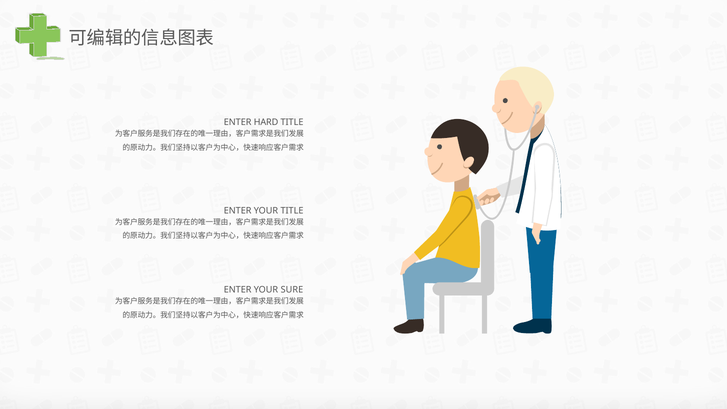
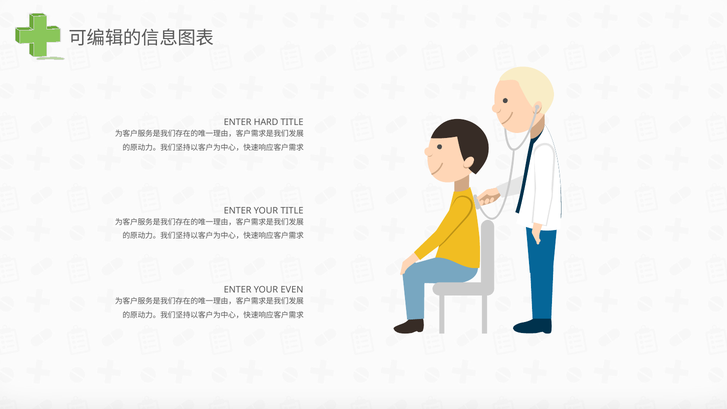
SURE: SURE -> EVEN
